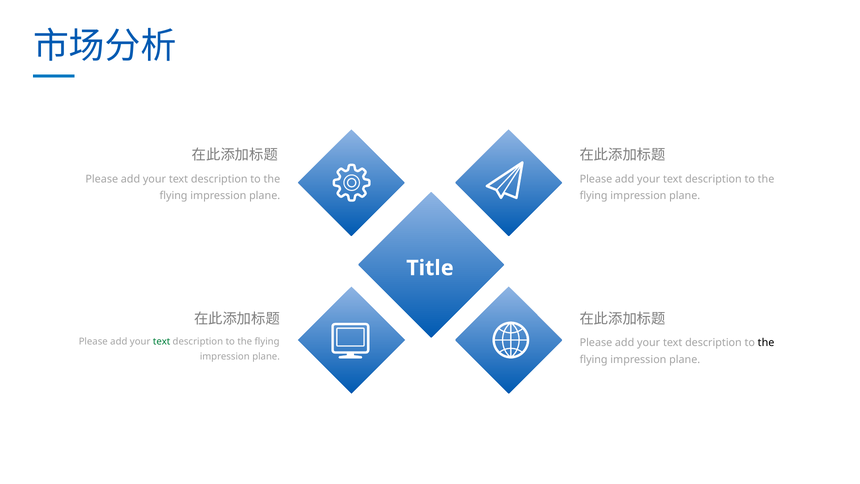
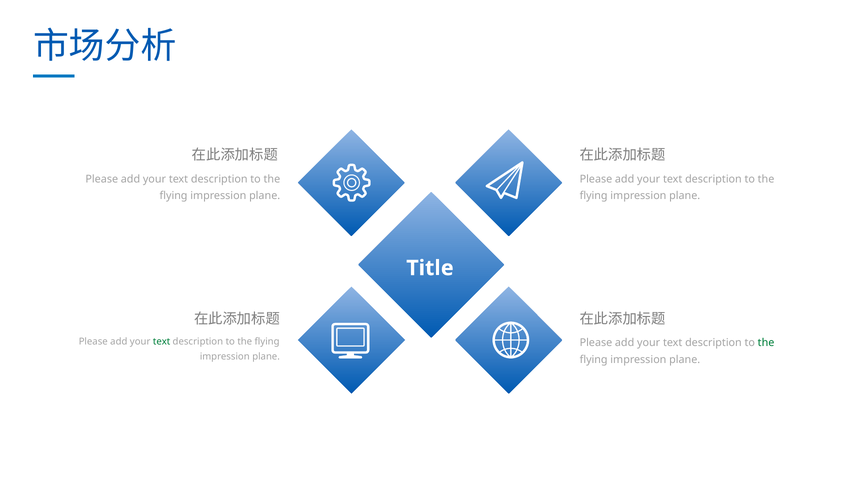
the at (766, 343) colour: black -> green
